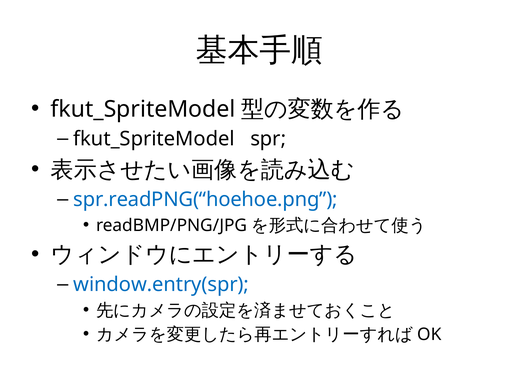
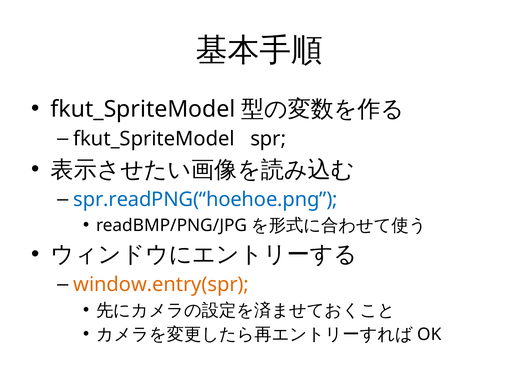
window.entry(spr colour: blue -> orange
